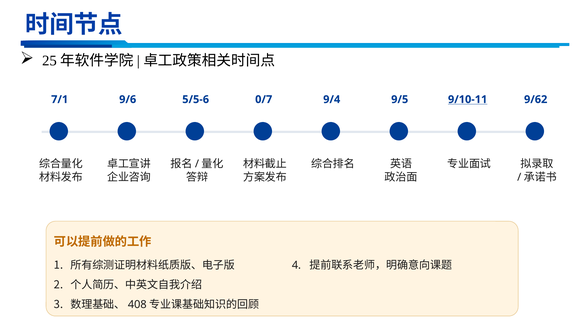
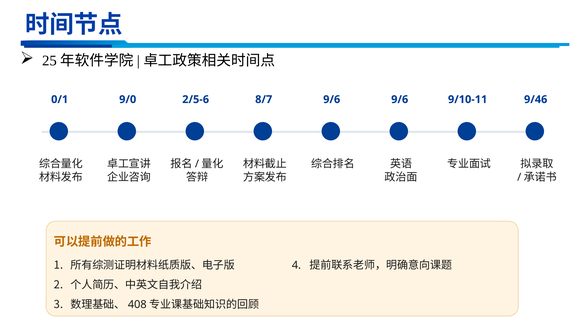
7/1: 7/1 -> 0/1
9/6: 9/6 -> 9/0
5/5-6: 5/5-6 -> 2/5-6
0/7: 0/7 -> 8/7
9/4 at (332, 99): 9/4 -> 9/6
9/5 at (400, 99): 9/5 -> 9/6
9/10-11 underline: present -> none
9/62: 9/62 -> 9/46
